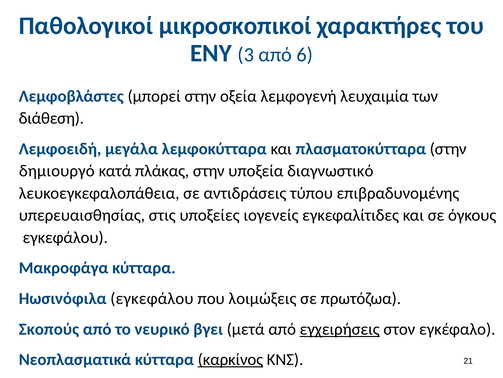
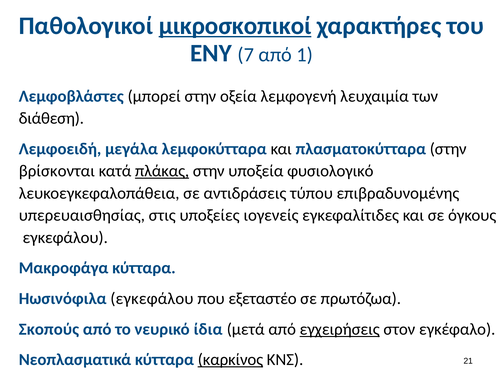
μικροσκοπικοί underline: none -> present
3: 3 -> 7
6: 6 -> 1
δημιουργό: δημιουργό -> βρίσκονται
πλάκας underline: none -> present
διαγνωστικό: διαγνωστικό -> φυσιολογικό
λοιμώξεις: λοιμώξεις -> εξεταστέο
βγει: βγει -> ίδια
